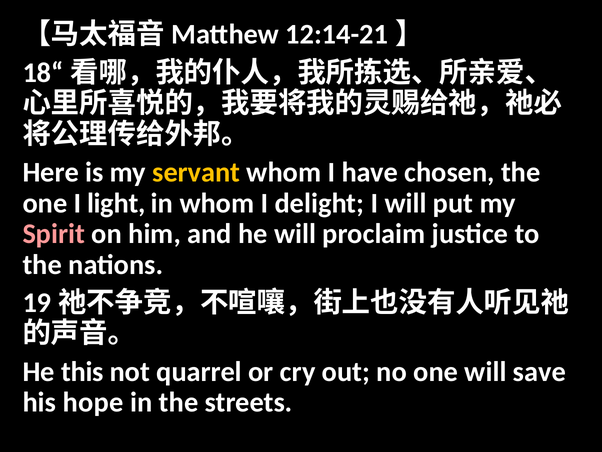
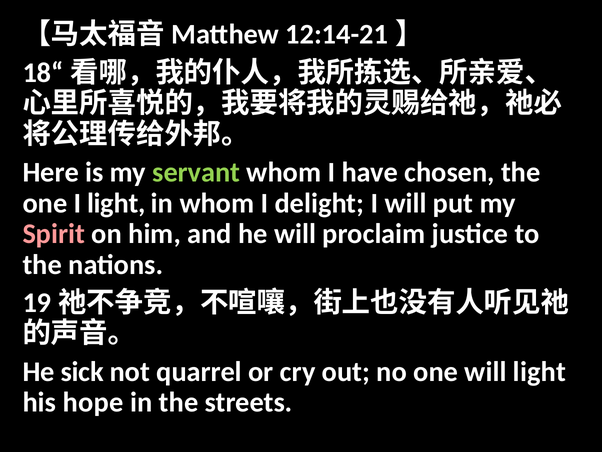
servant colour: yellow -> light green
this: this -> sick
will save: save -> light
